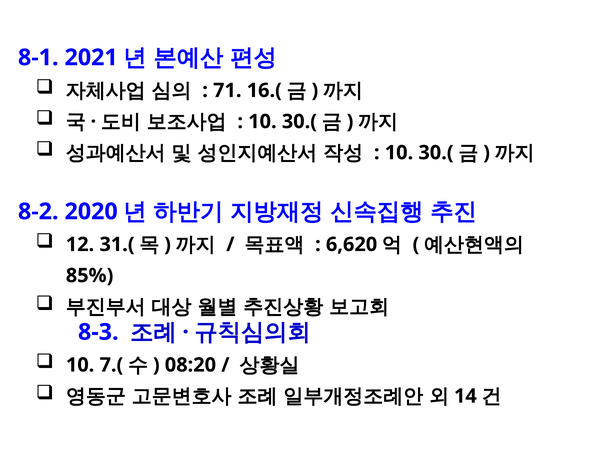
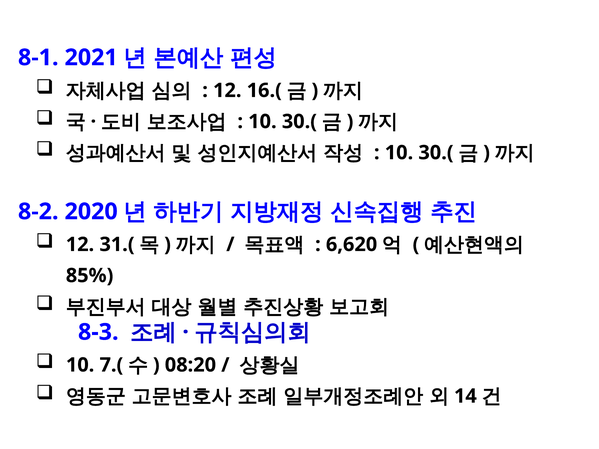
71 at (227, 90): 71 -> 12
